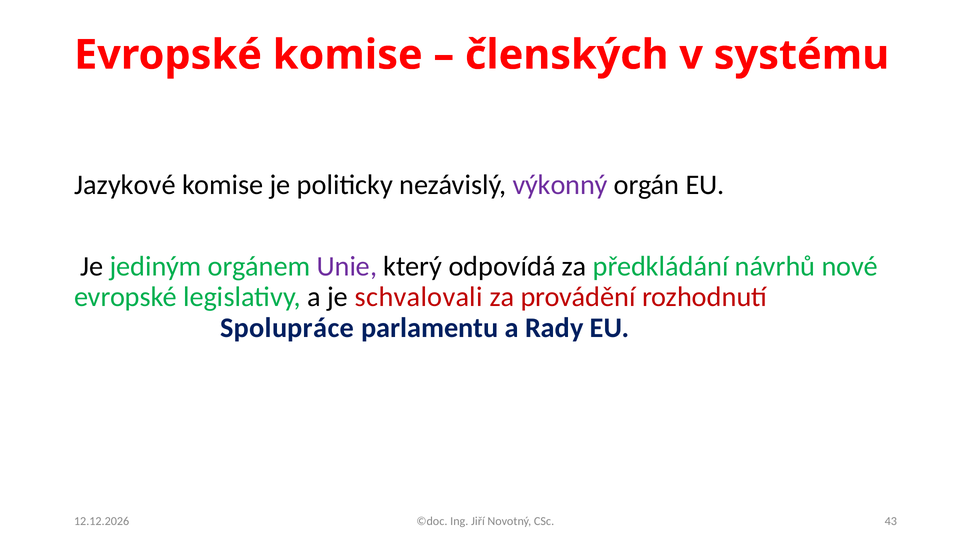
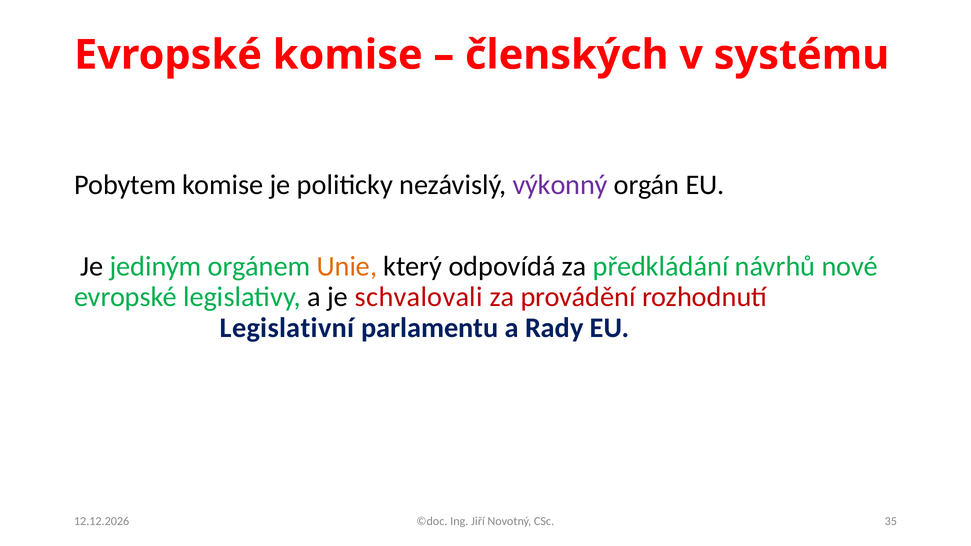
Jazykové: Jazykové -> Pobytem
Unie colour: purple -> orange
Spolupráce: Spolupráce -> Legislativní
43: 43 -> 35
